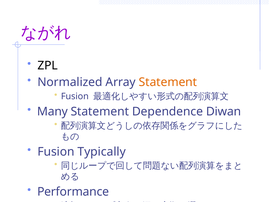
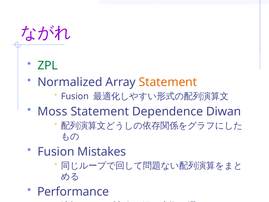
ZPL colour: black -> green
Many: Many -> Moss
Typically: Typically -> Mistakes
